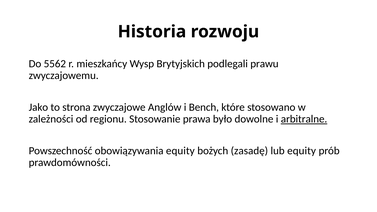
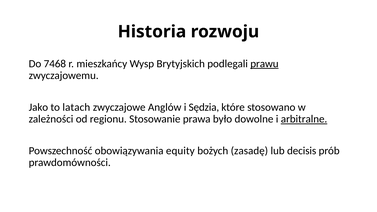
5562: 5562 -> 7468
prawu underline: none -> present
strona: strona -> latach
Bench: Bench -> Sędzia
lub equity: equity -> decisis
